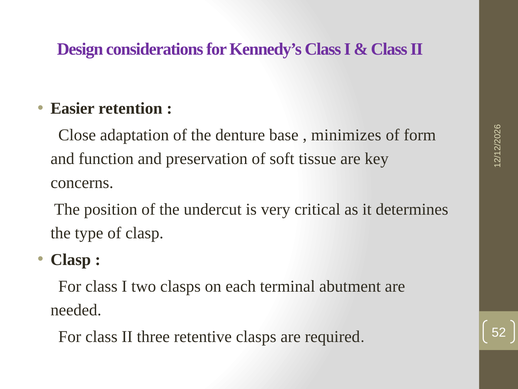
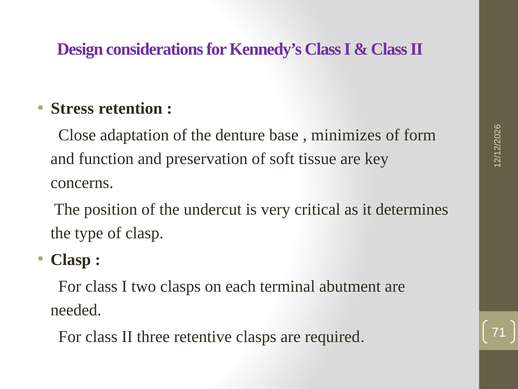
Easier: Easier -> Stress
52: 52 -> 71
